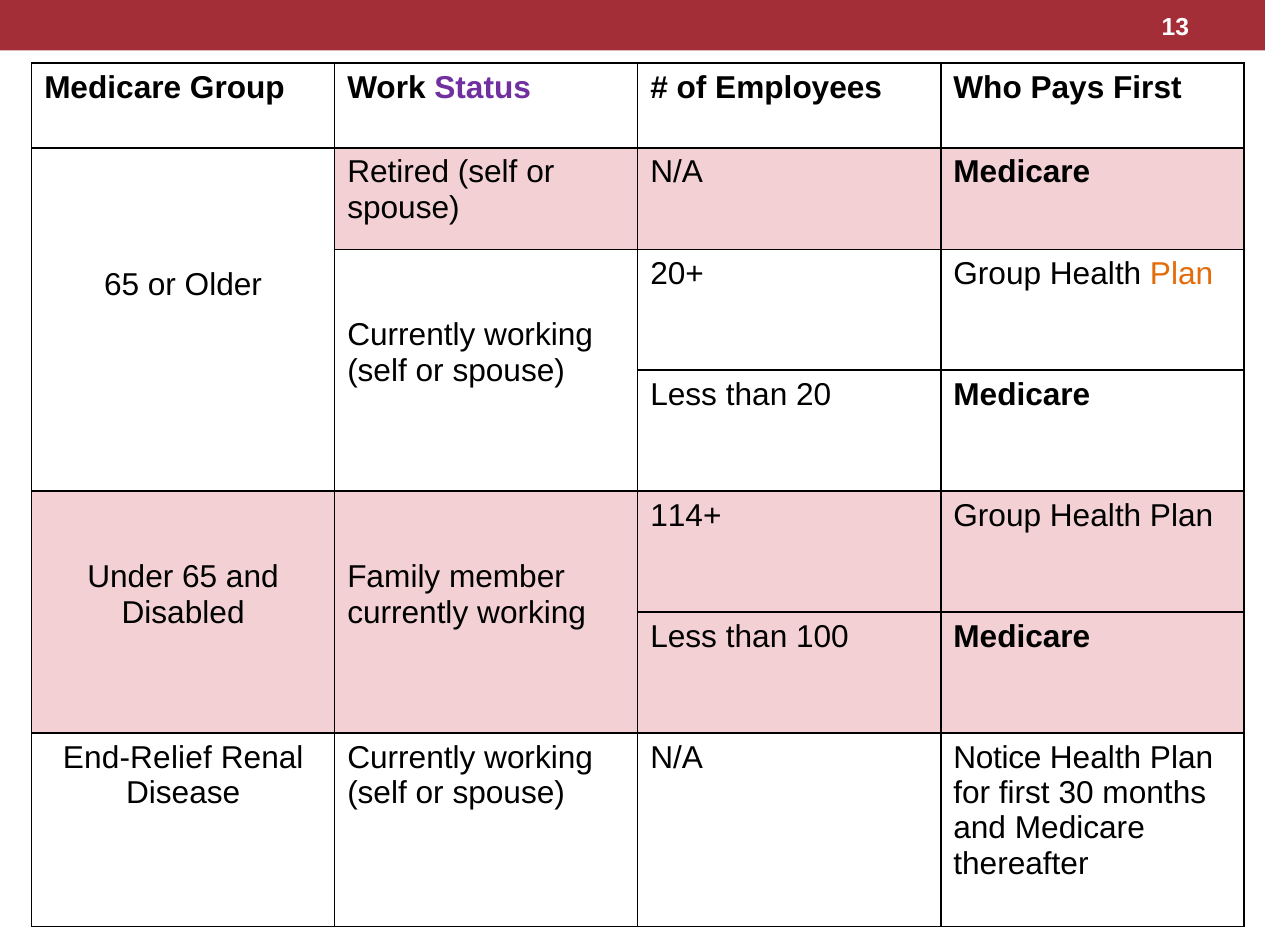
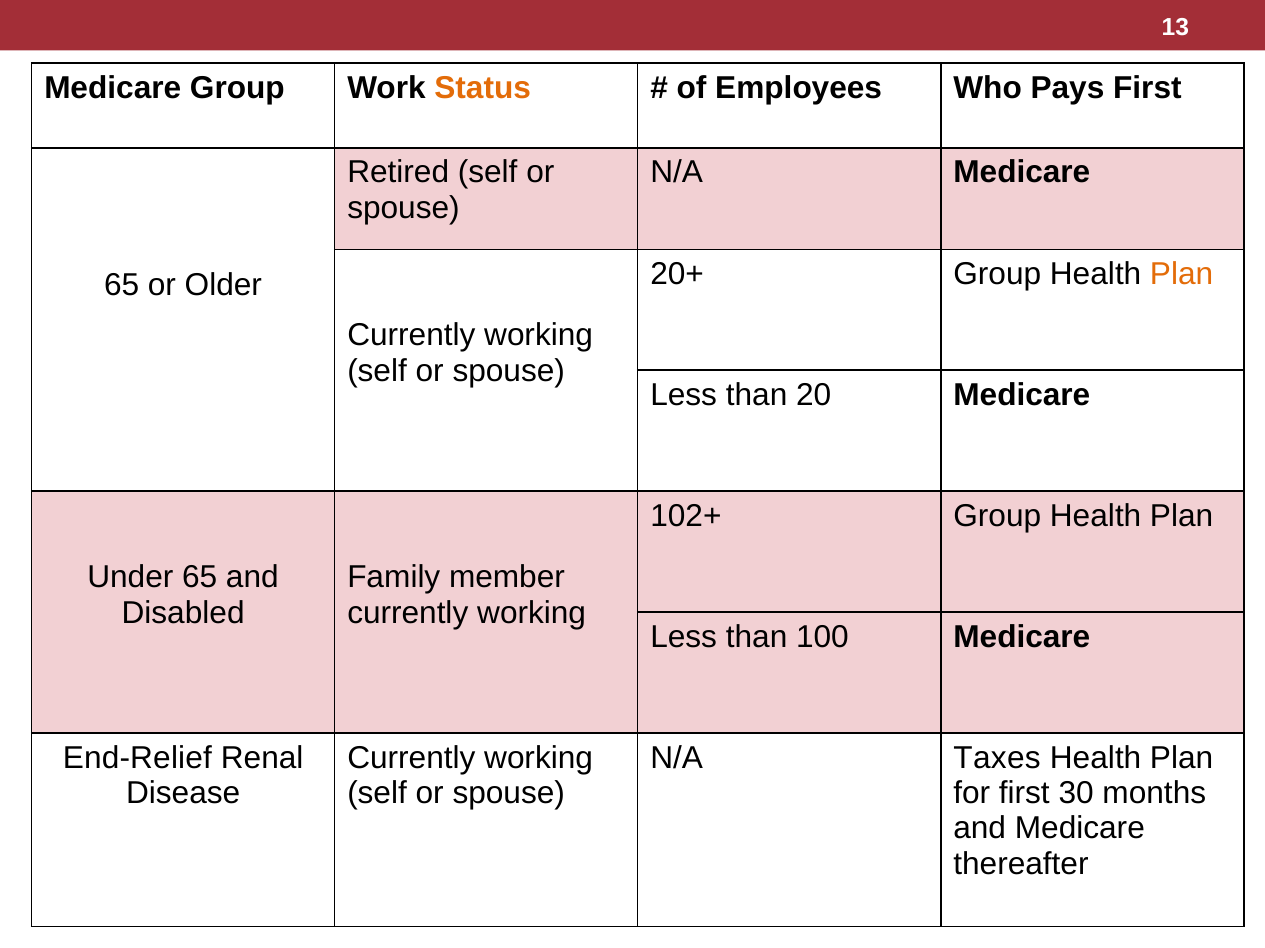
Status colour: purple -> orange
114+: 114+ -> 102+
Notice: Notice -> Taxes
